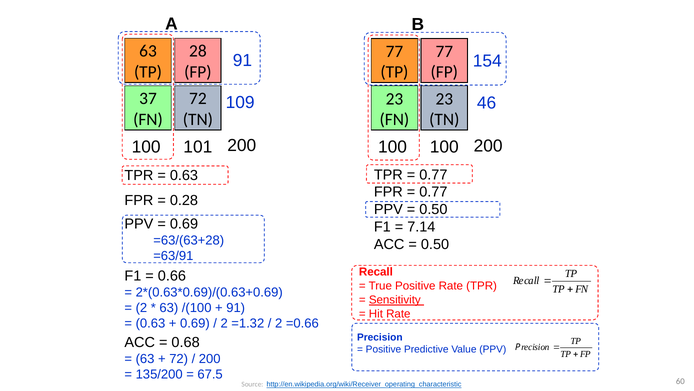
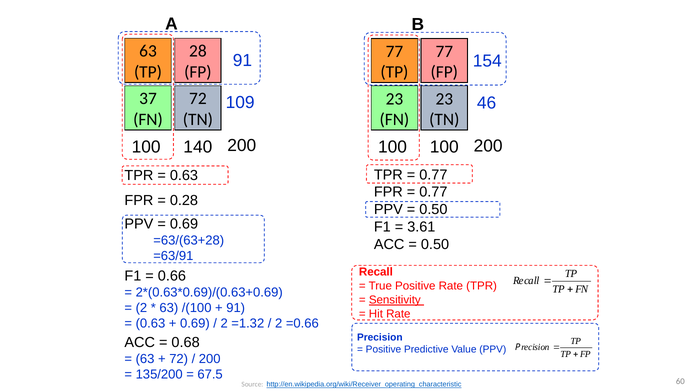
101: 101 -> 140
7.14: 7.14 -> 3.61
